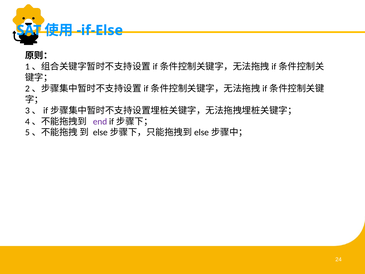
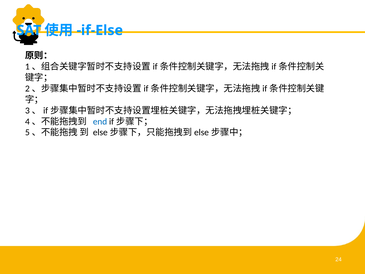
end colour: purple -> blue
